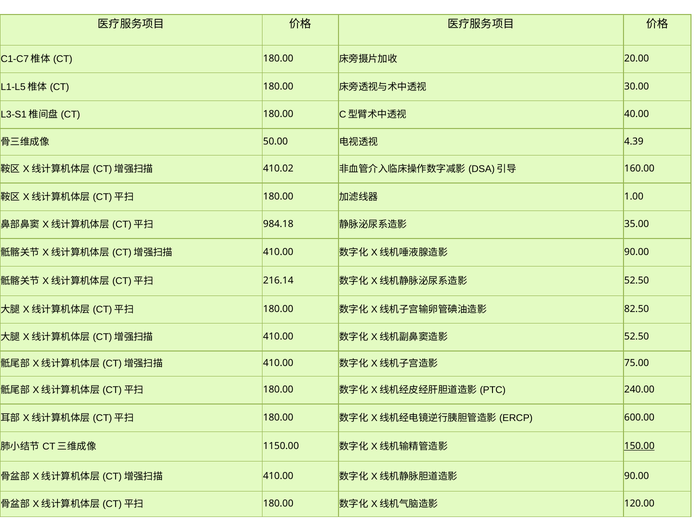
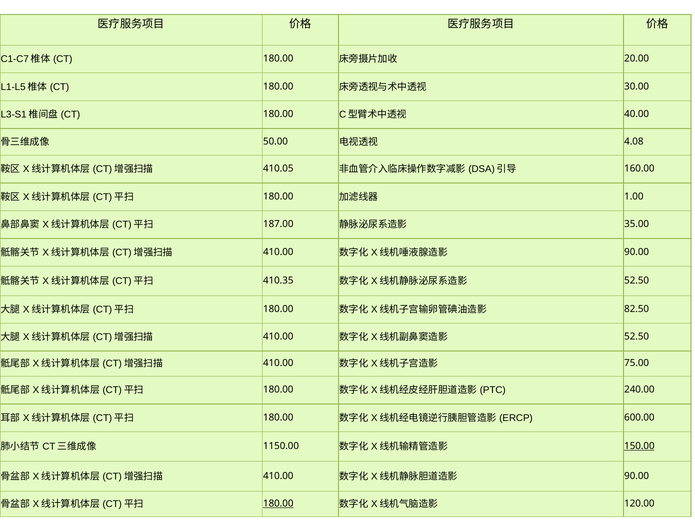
4.39: 4.39 -> 4.08
410.02: 410.02 -> 410.05
984.18: 984.18 -> 187.00
216.14: 216.14 -> 410.35
180.00 at (278, 504) underline: none -> present
